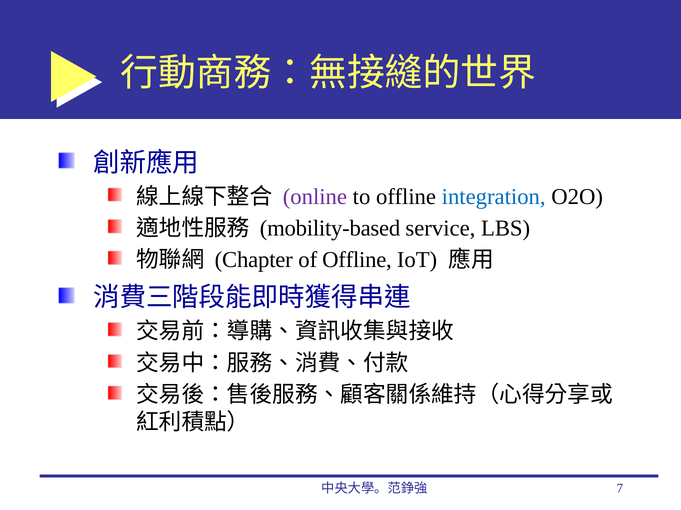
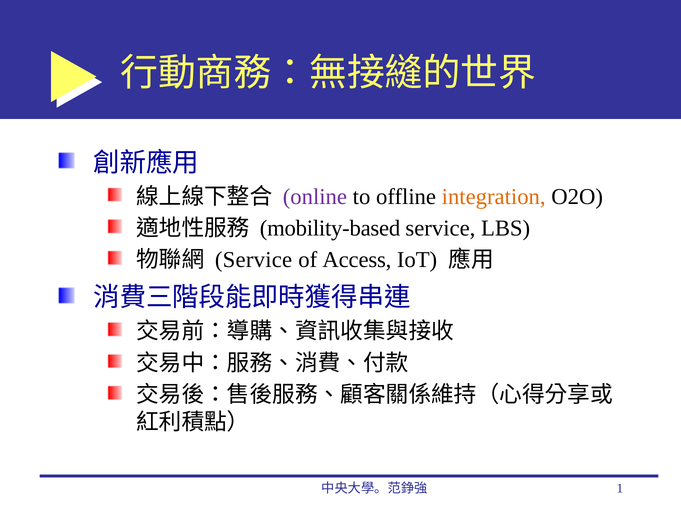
integration colour: blue -> orange
Chapter at (254, 260): Chapter -> Service
of Offline: Offline -> Access
7: 7 -> 1
